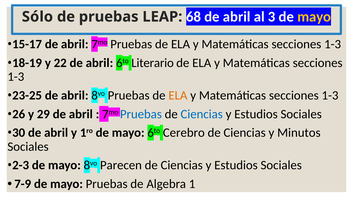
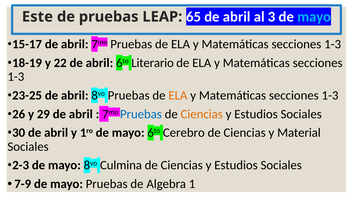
Sólo: Sólo -> Este
68: 68 -> 65
mayo at (314, 17) colour: yellow -> light blue
Ciencias at (202, 114) colour: blue -> orange
Minutos: Minutos -> Material
Parecen: Parecen -> Culmina
